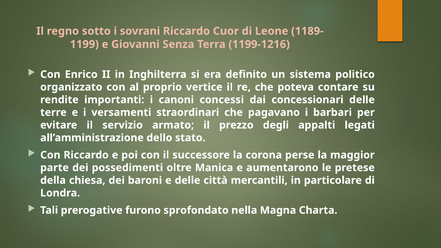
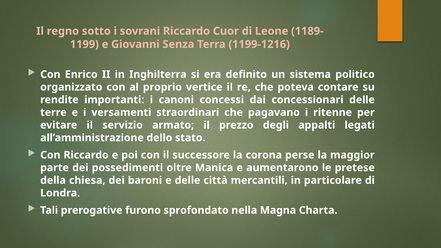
barbari: barbari -> ritenne
